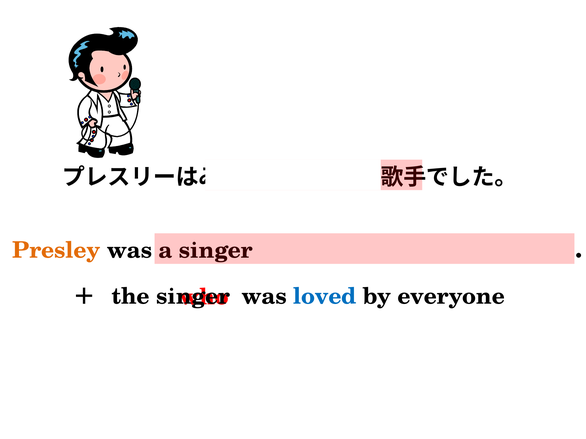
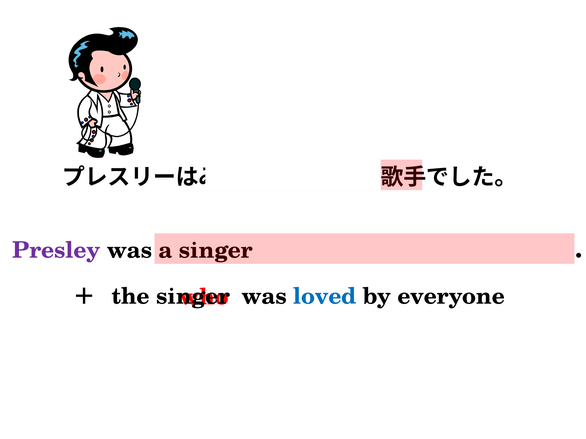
Presley colour: orange -> purple
